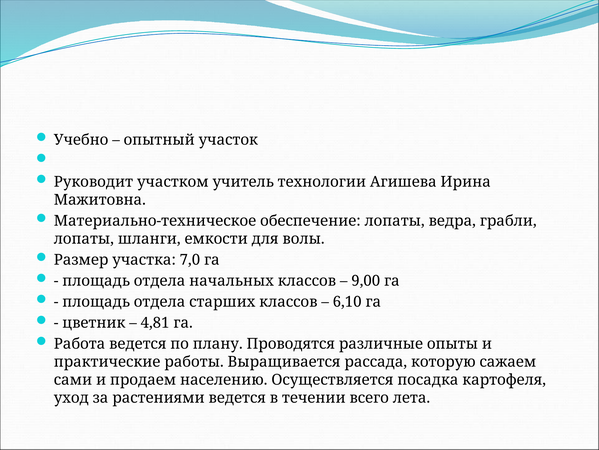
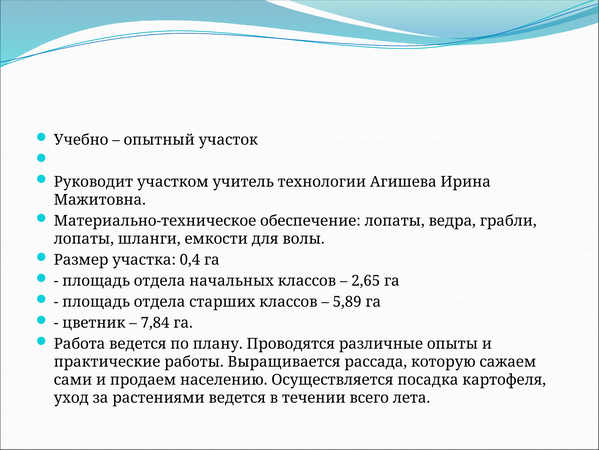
7,0: 7,0 -> 0,4
9,00: 9,00 -> 2,65
6,10: 6,10 -> 5,89
4,81: 4,81 -> 7,84
